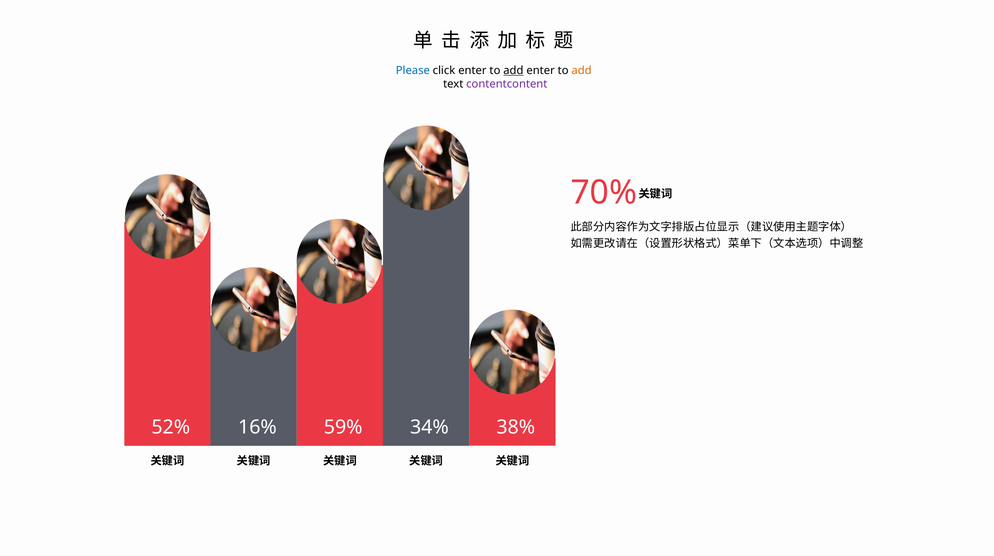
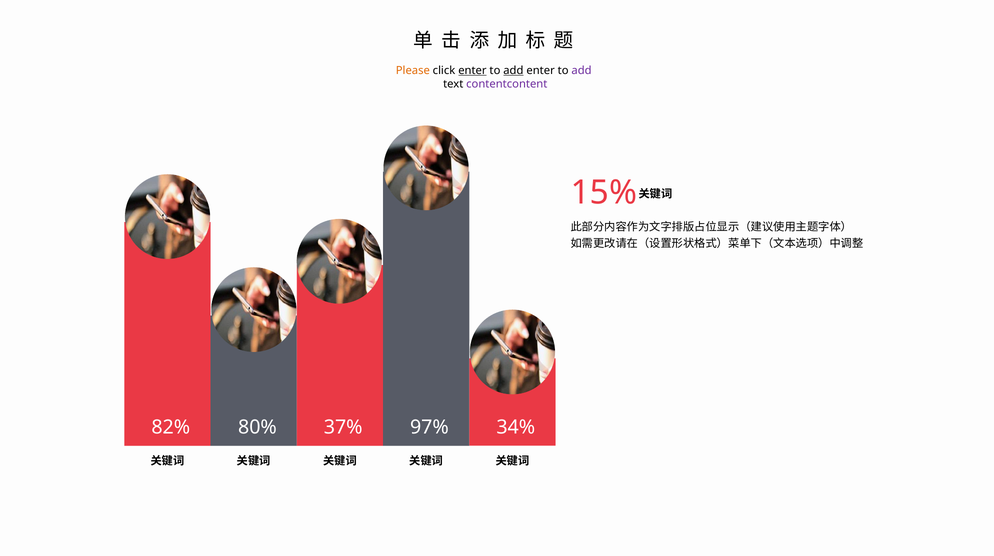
Please colour: blue -> orange
enter at (472, 70) underline: none -> present
add at (582, 70) colour: orange -> purple
70%: 70% -> 15%
38%: 38% -> 34%
52%: 52% -> 82%
16%: 16% -> 80%
59%: 59% -> 37%
34%: 34% -> 97%
